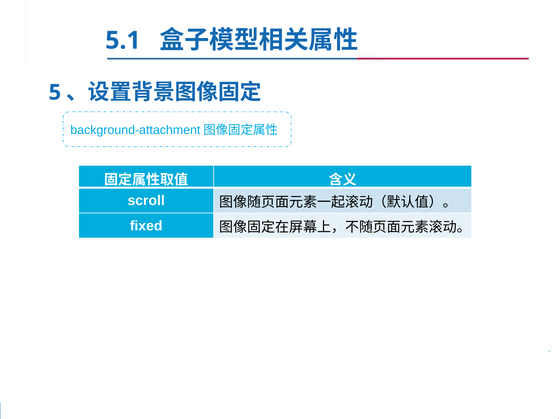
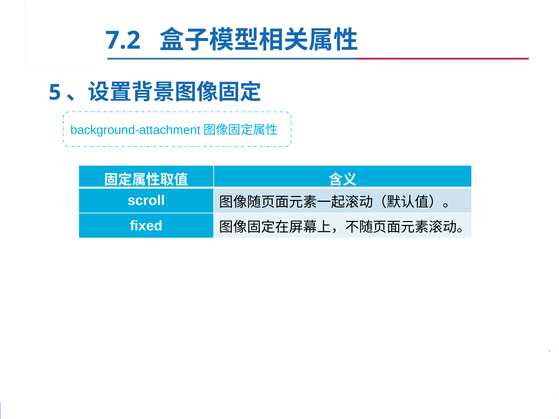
5.1: 5.1 -> 7.2
